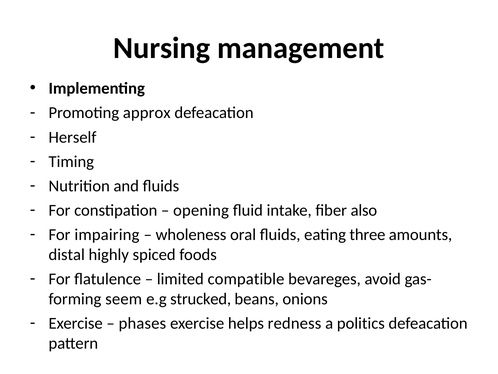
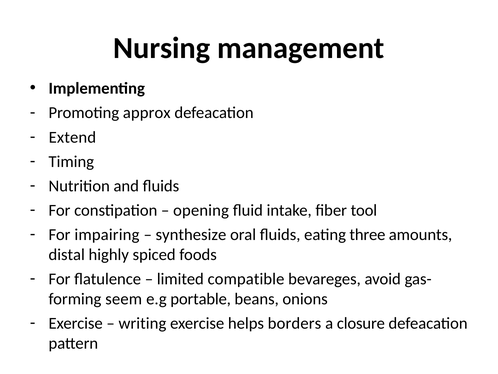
Herself: Herself -> Extend
also: also -> tool
wholeness: wholeness -> synthesize
strucked: strucked -> portable
phases: phases -> writing
redness: redness -> borders
politics: politics -> closure
